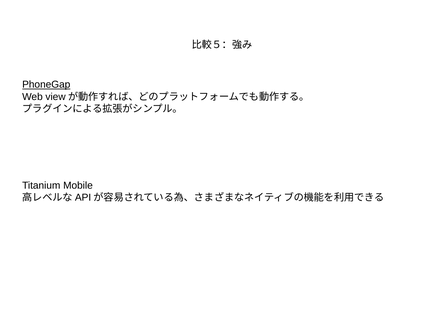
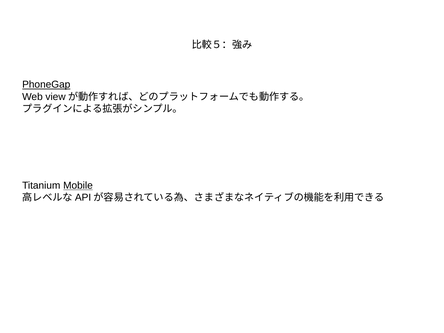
Mobile underline: none -> present
